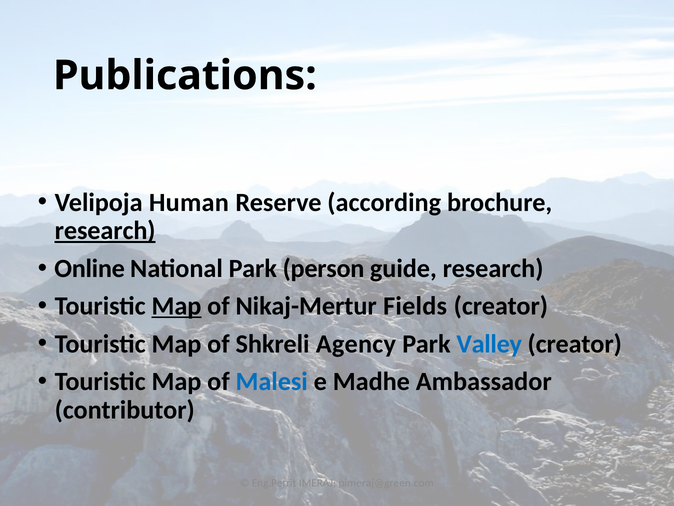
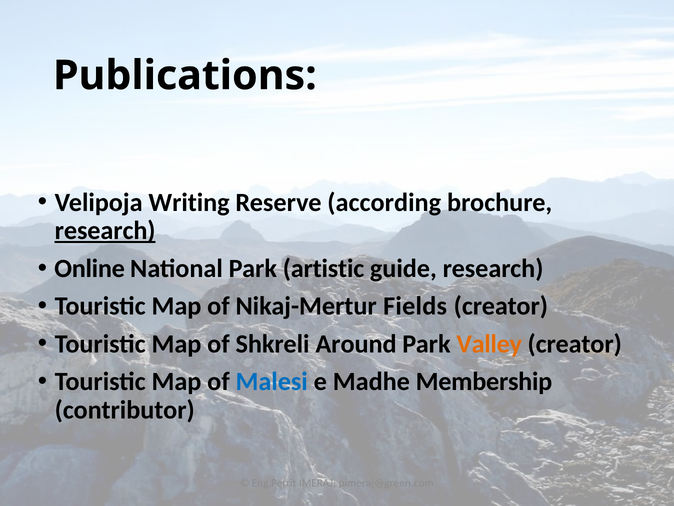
Human: Human -> Writing
person: person -> artistic
Map at (176, 306) underline: present -> none
Agency: Agency -> Around
Valley colour: blue -> orange
Ambassador: Ambassador -> Membership
